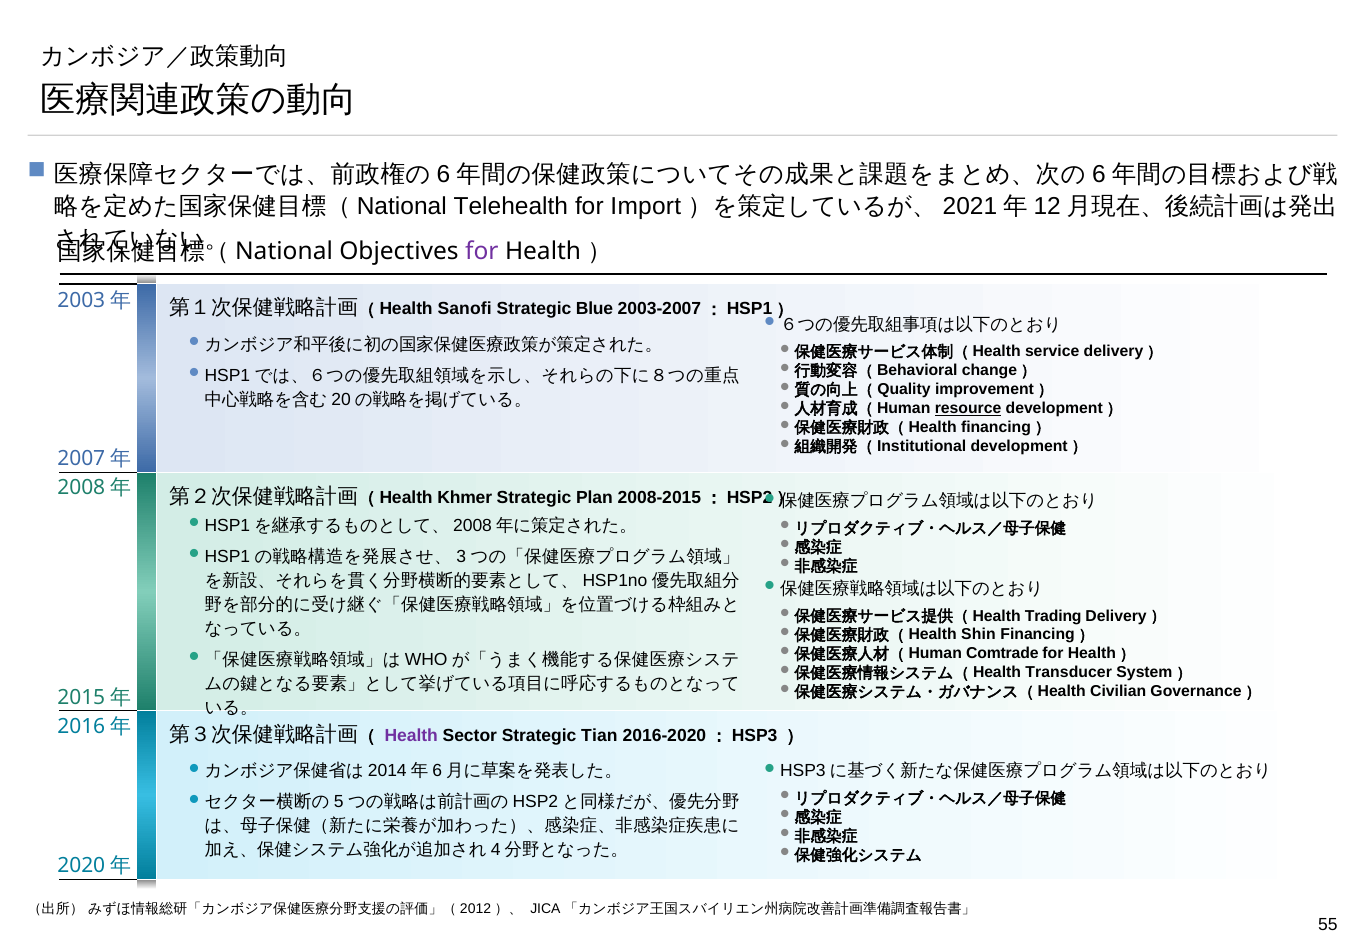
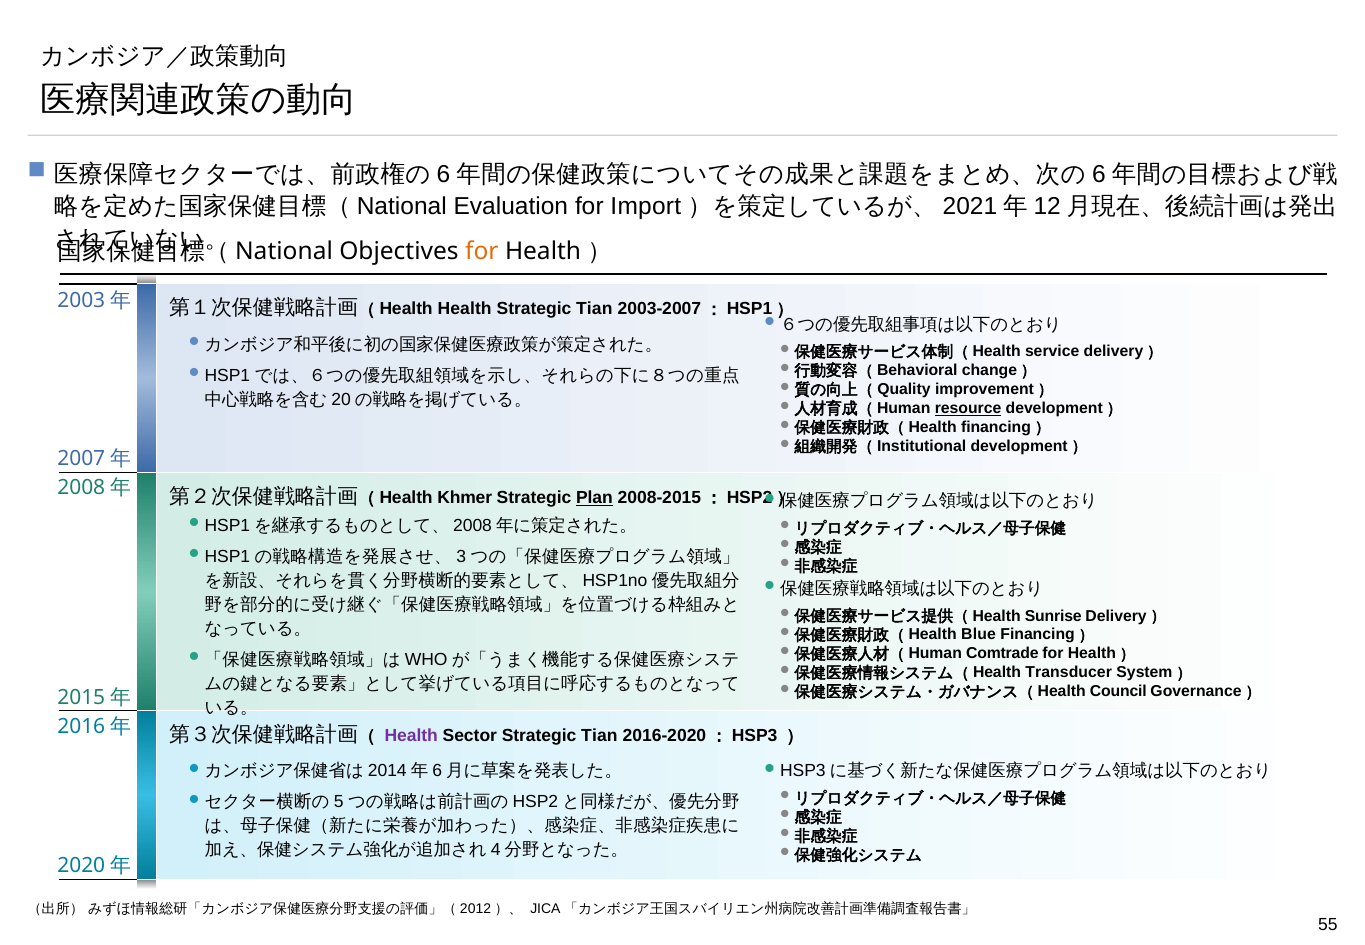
Telehealth: Telehealth -> Evaluation
for at (482, 251) colour: purple -> orange
Sanofi at (465, 309): Sanofi -> Health
Blue at (595, 309): Blue -> Tian
Plan underline: none -> present
Trading: Trading -> Sunrise
Shin: Shin -> Blue
Civilian: Civilian -> Council
